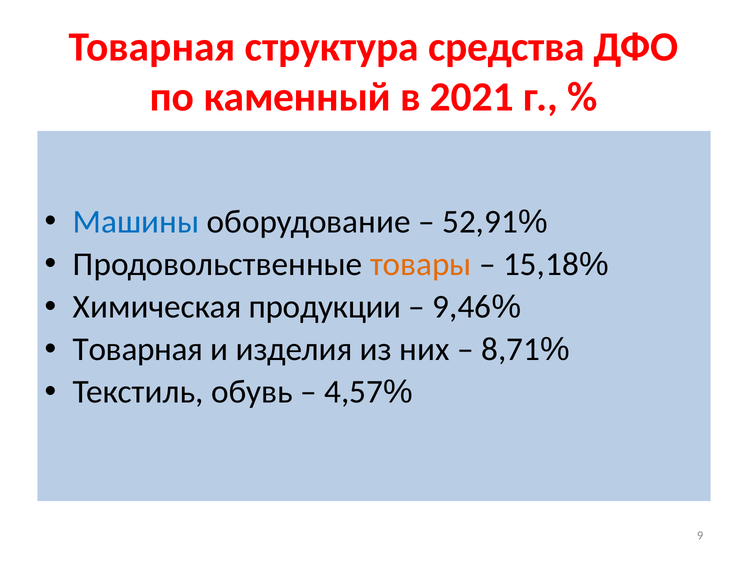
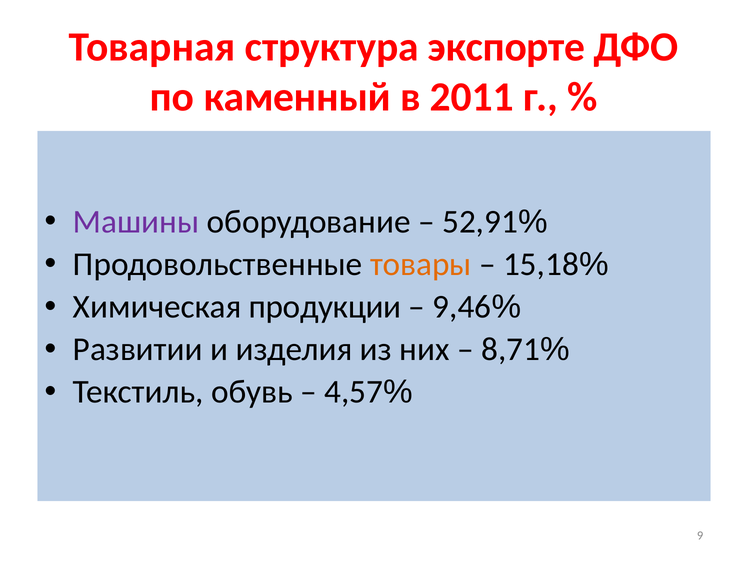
средства: средства -> экспорте
2021: 2021 -> 2011
Машины colour: blue -> purple
Товарная at (138, 349): Товарная -> Развитии
